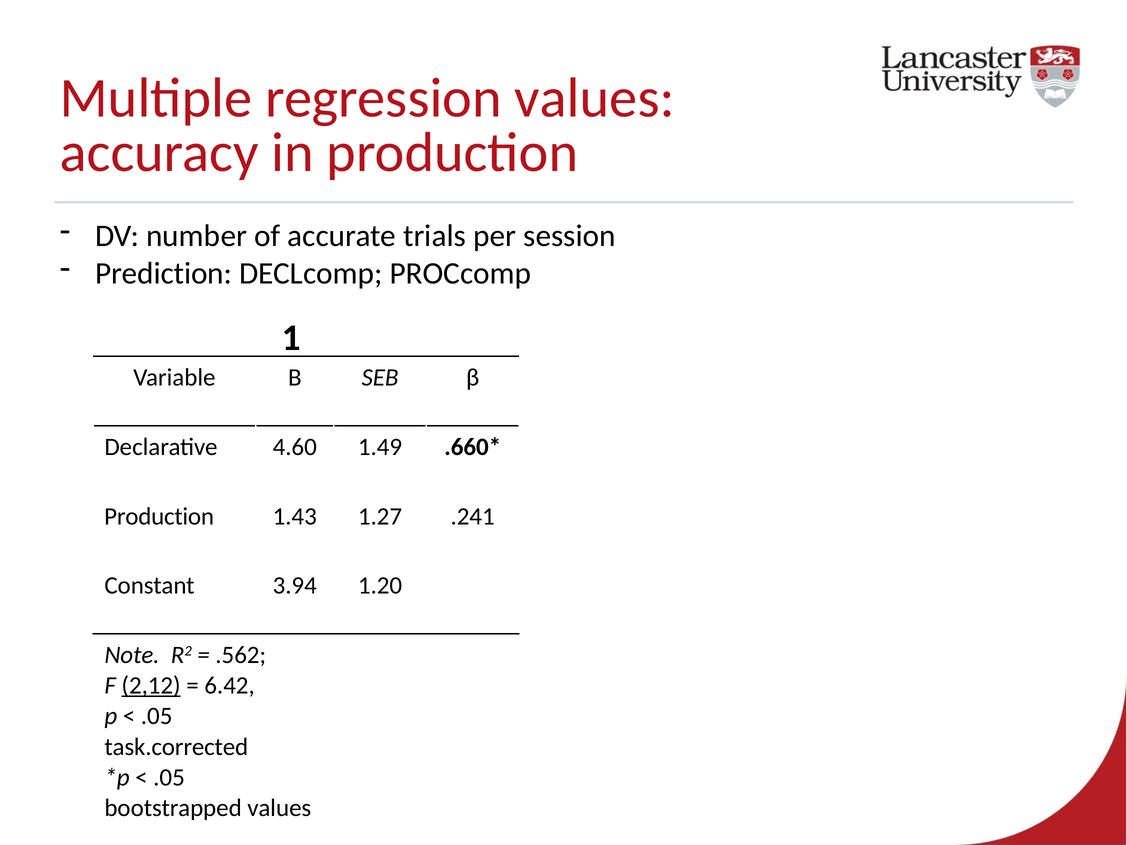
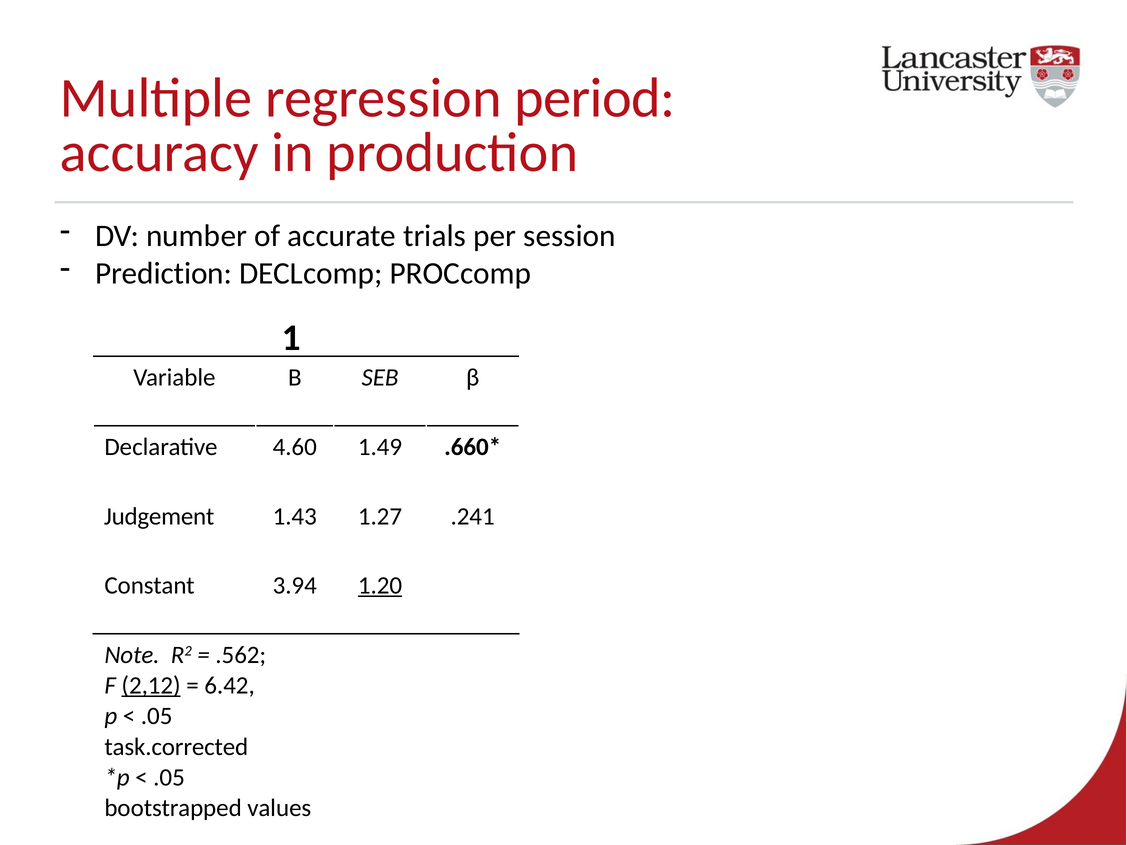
regression values: values -> period
Production at (159, 516): Production -> Judgement
1.20 underline: none -> present
